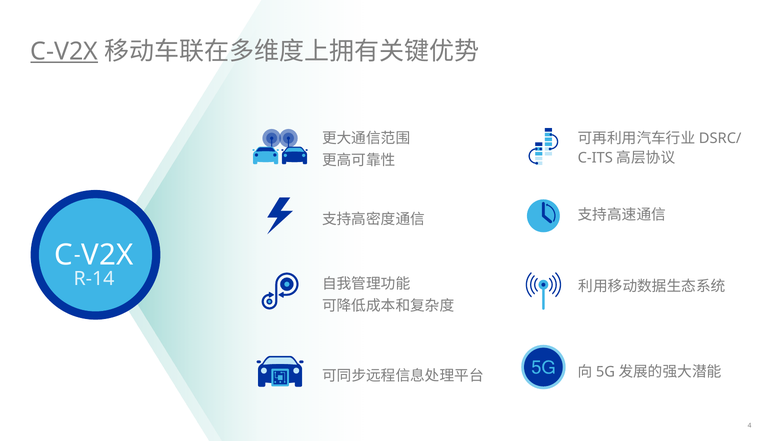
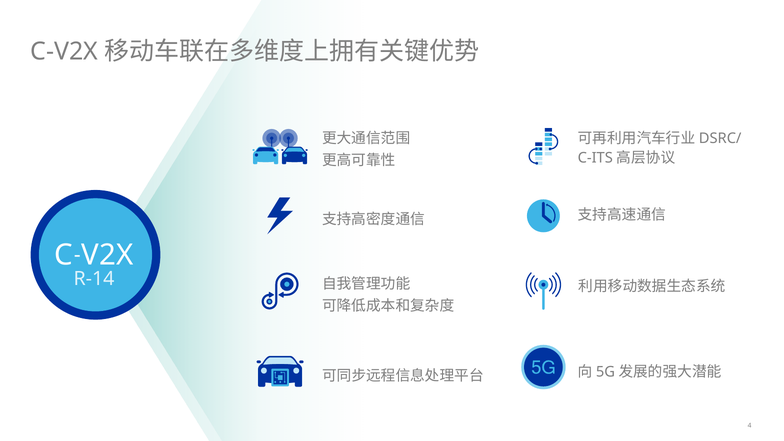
C-V2X underline: present -> none
